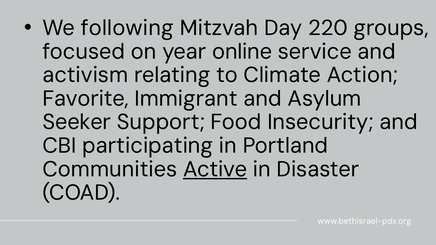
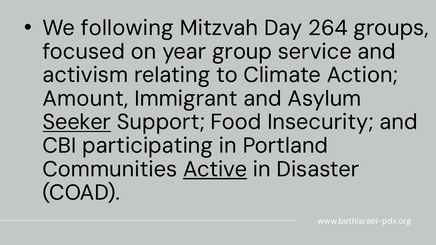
220: 220 -> 264
online: online -> group
Favorite: Favorite -> Amount
Seeker underline: none -> present
